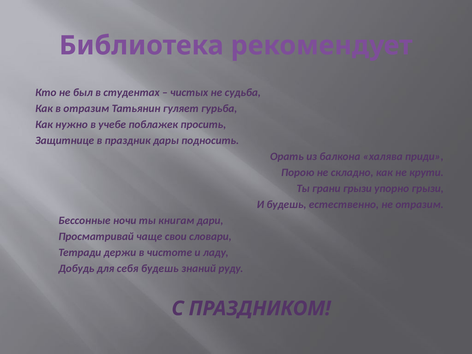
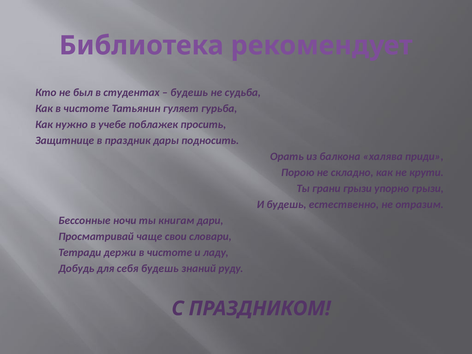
чистых at (189, 92): чистых -> будешь
Как в отразим: отразим -> чистоте
